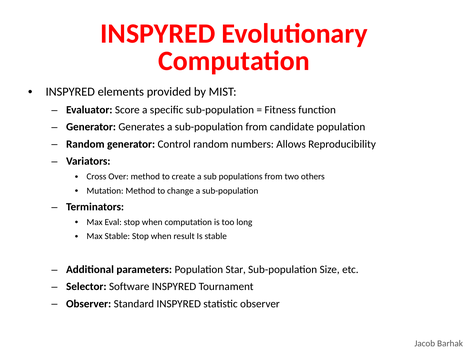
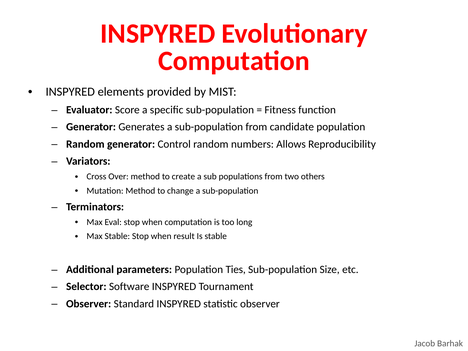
Star: Star -> Ties
